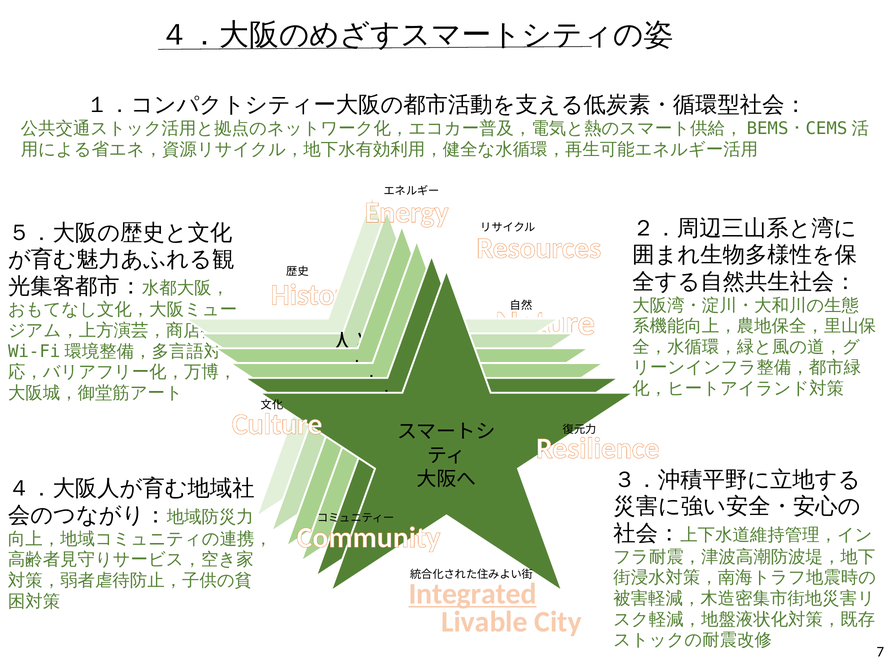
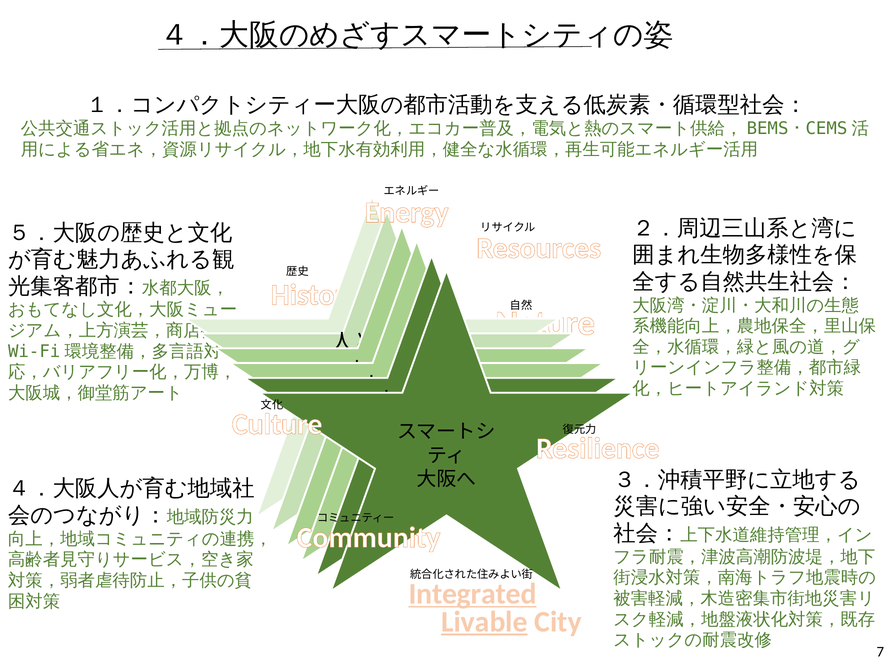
Livable underline: none -> present
